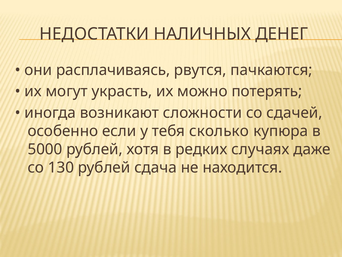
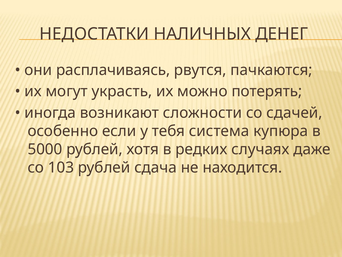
сколько: сколько -> система
130: 130 -> 103
